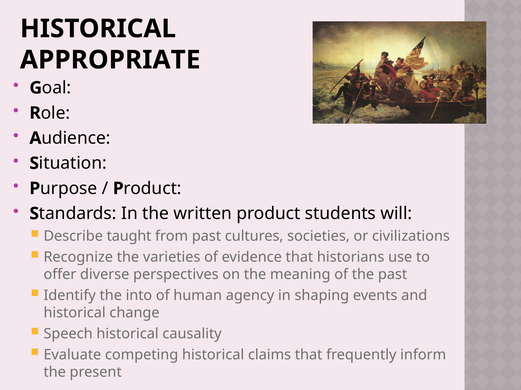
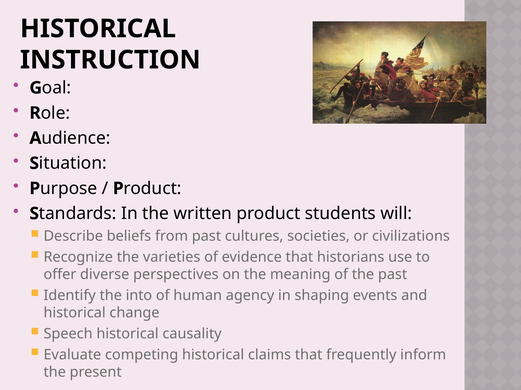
APPROPRIATE: APPROPRIATE -> INSTRUCTION
taught: taught -> beliefs
